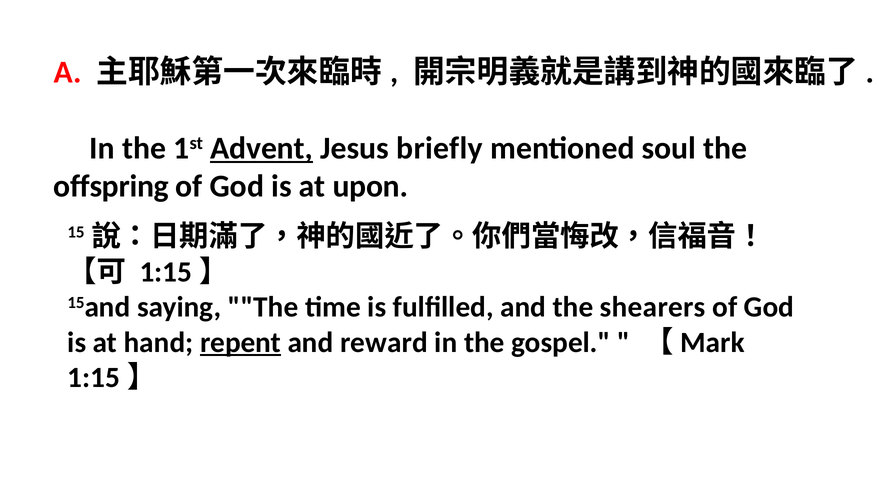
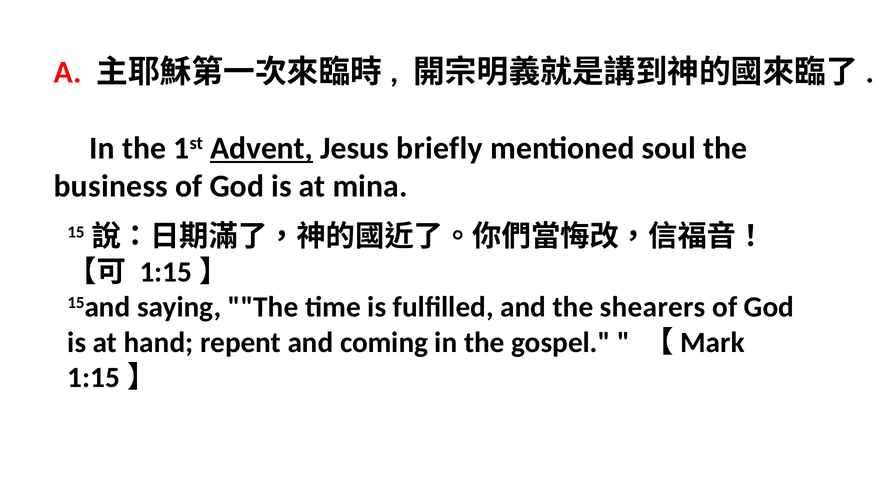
offspring: offspring -> business
upon: upon -> mina
repent underline: present -> none
reward: reward -> coming
